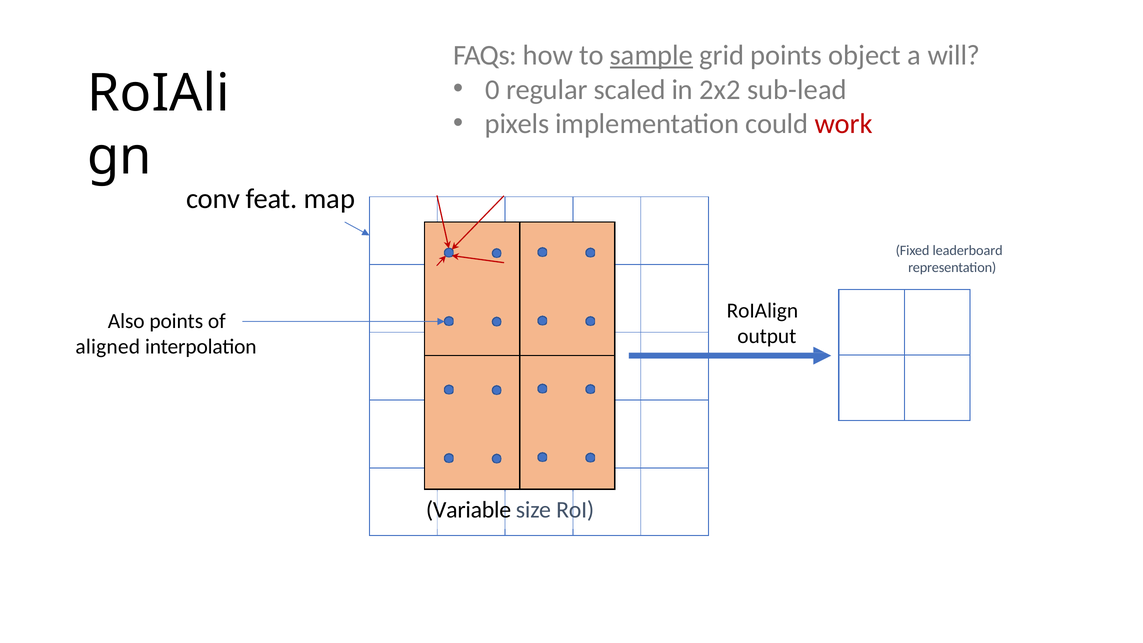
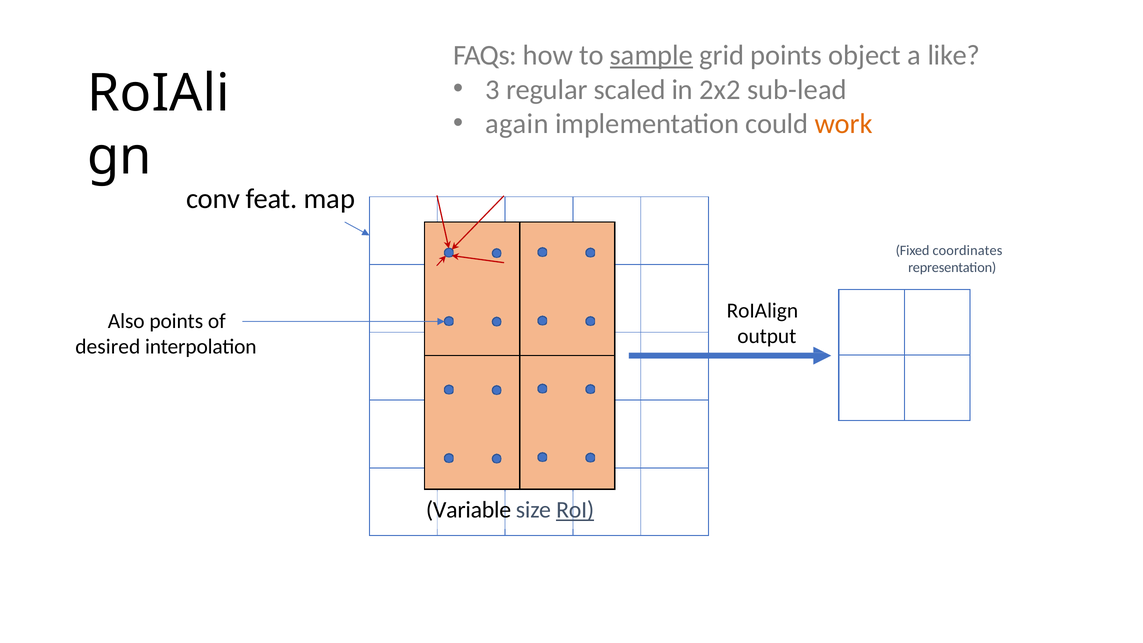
will: will -> like
0: 0 -> 3
pixels: pixels -> again
work colour: red -> orange
leaderboard: leaderboard -> coordinates
aligned: aligned -> desired
RoI underline: none -> present
